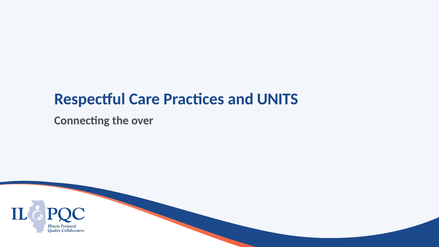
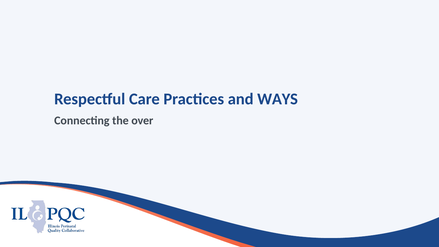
UNITS: UNITS -> WAYS
